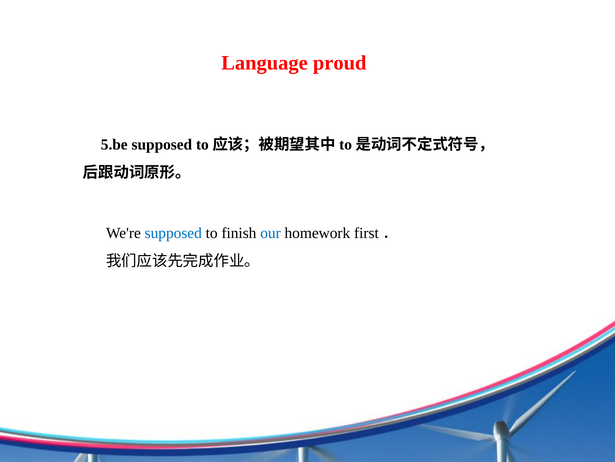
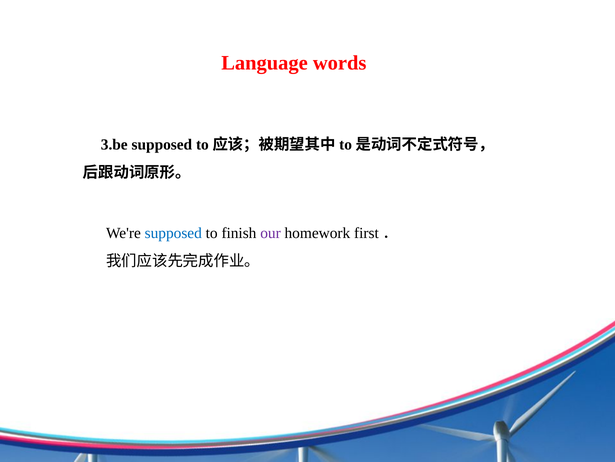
proud: proud -> words
5.be: 5.be -> 3.be
our colour: blue -> purple
